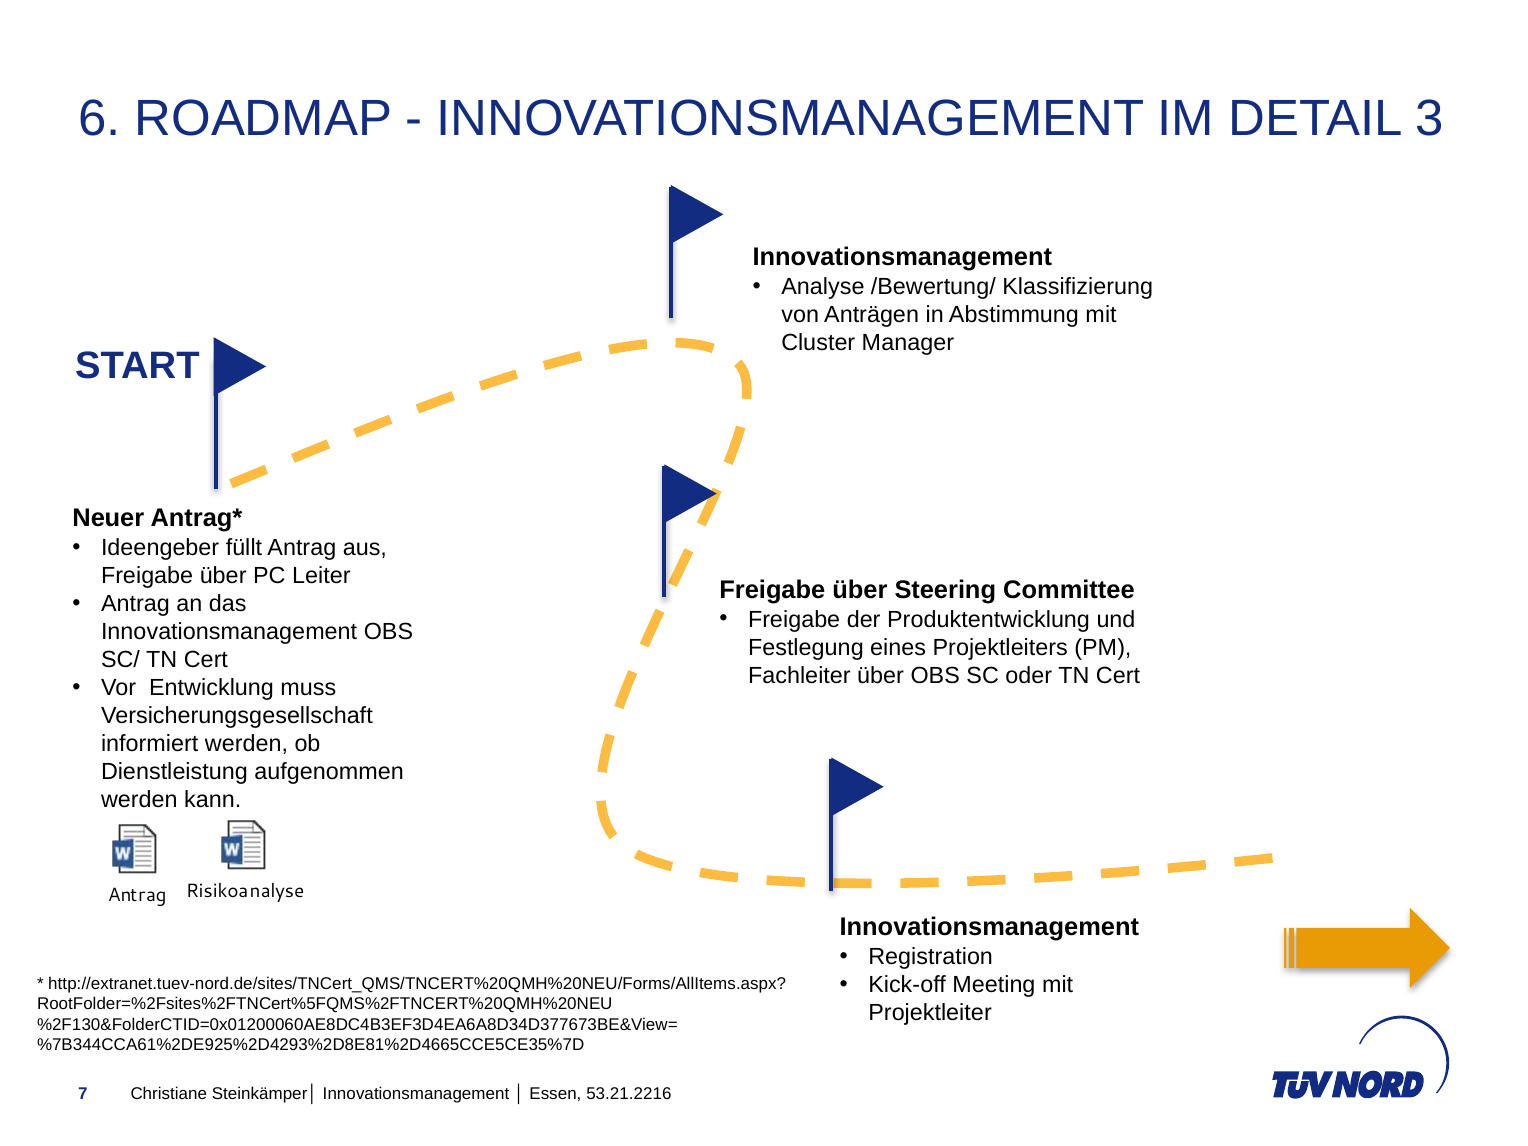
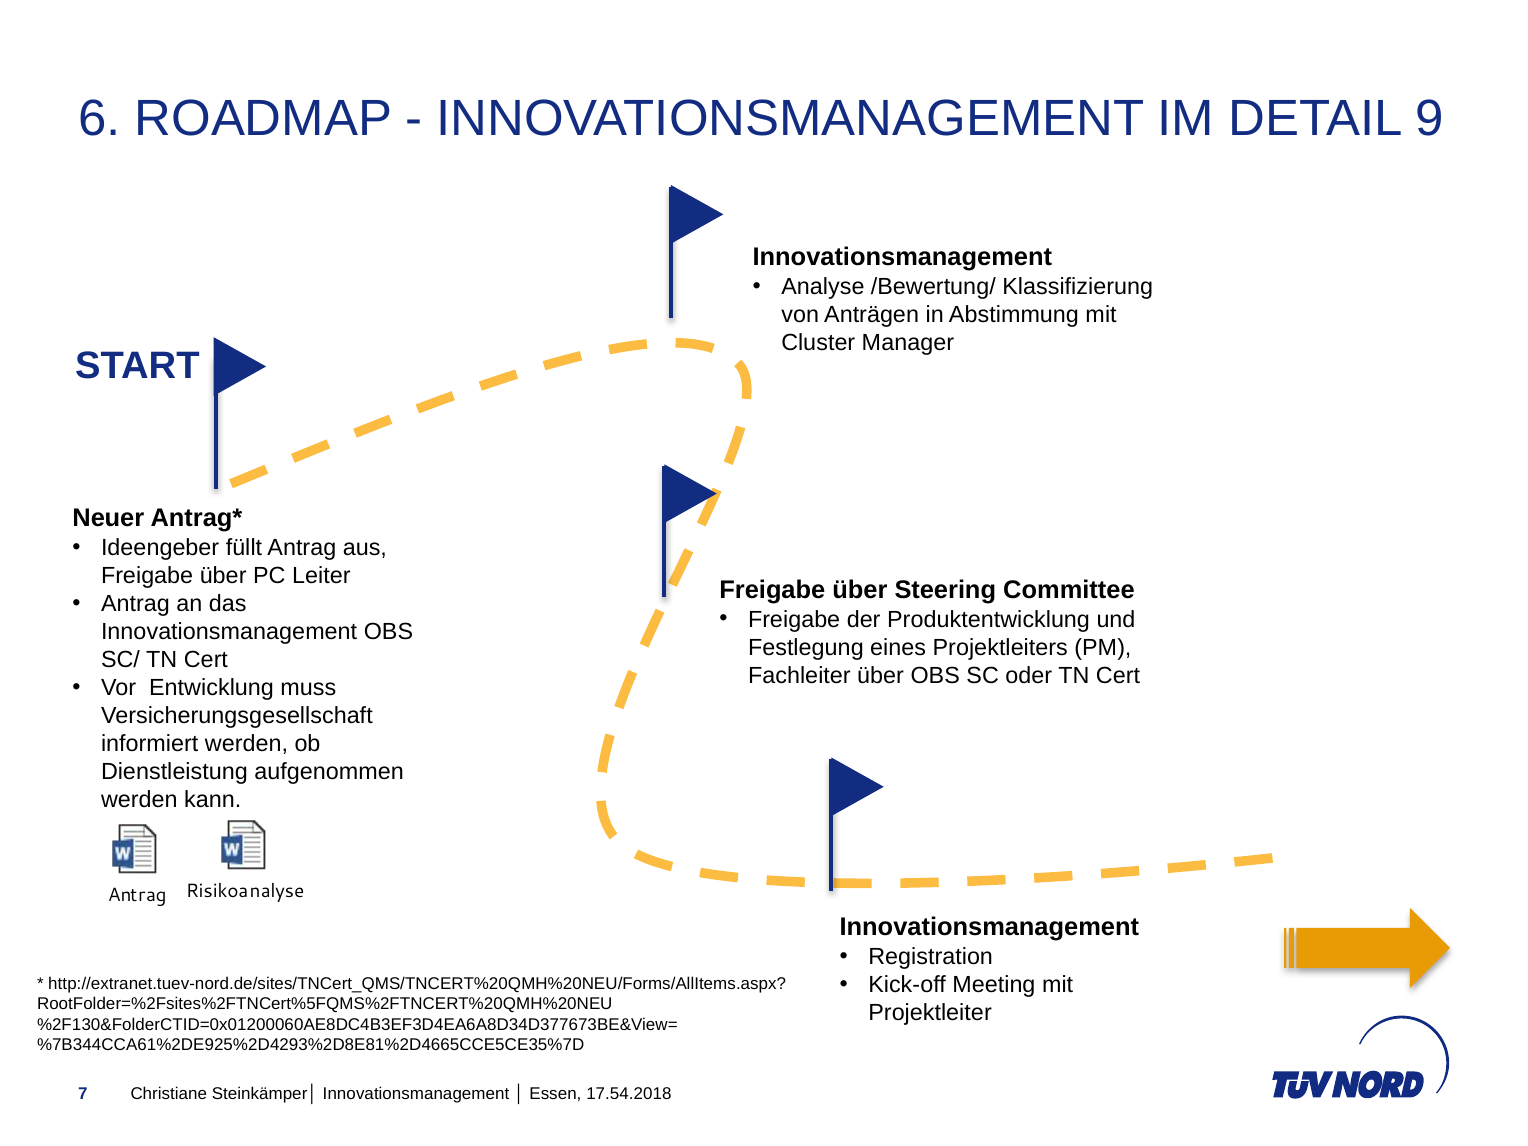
3: 3 -> 9
53.21.2216: 53.21.2216 -> 17.54.2018
